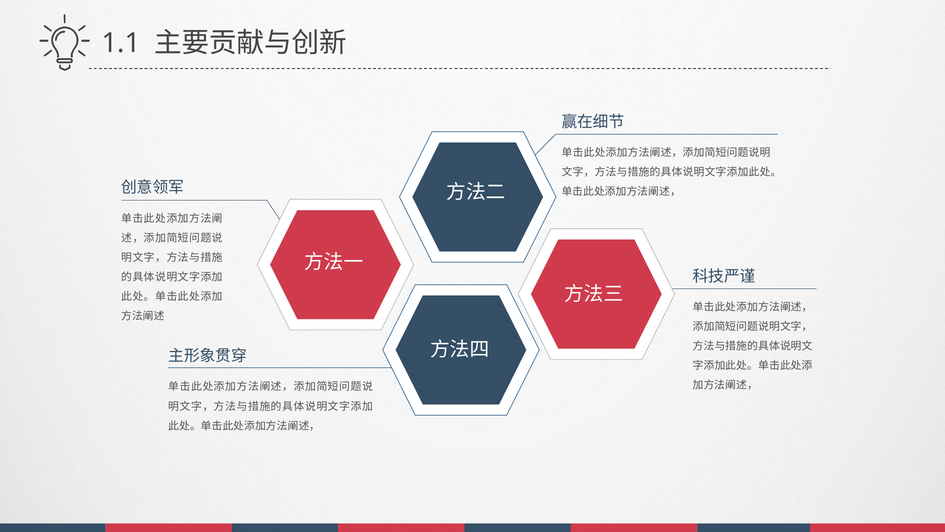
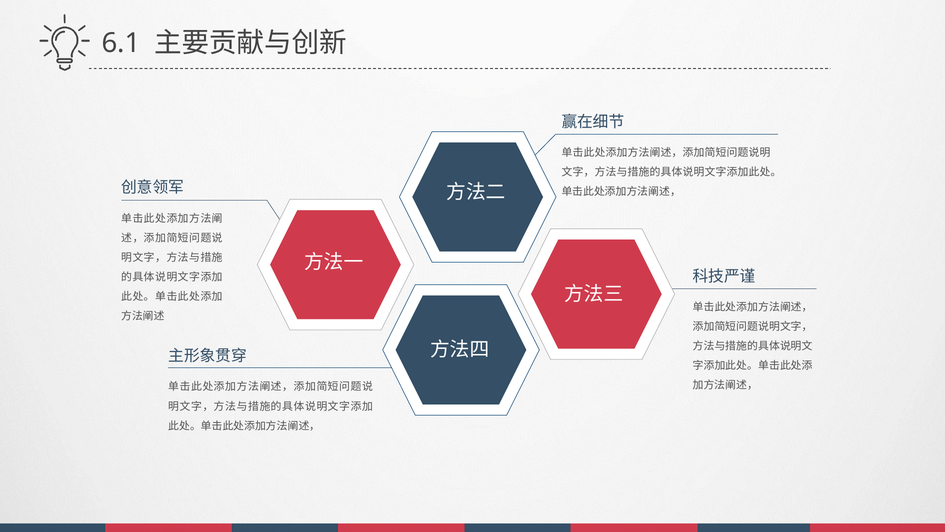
1.1: 1.1 -> 6.1
